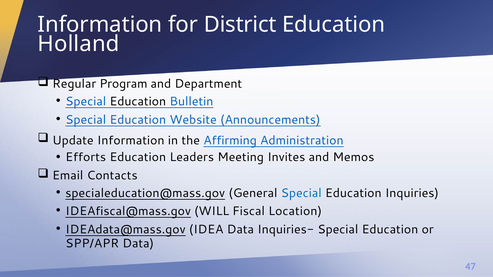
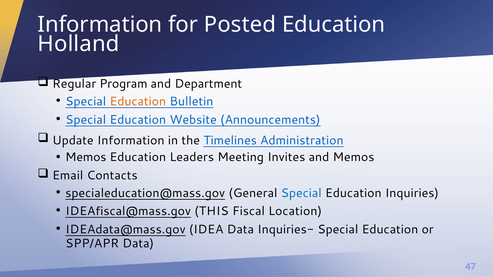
District: District -> Posted
Education at (138, 102) colour: black -> orange
Affirming: Affirming -> Timelines
Efforts at (86, 157): Efforts -> Memos
WILL: WILL -> THIS
